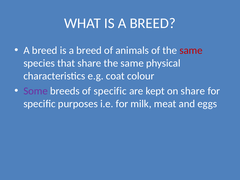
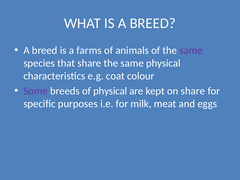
breed is a breed: breed -> farms
same at (191, 50) colour: red -> purple
of specific: specific -> physical
